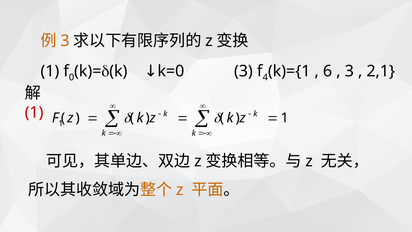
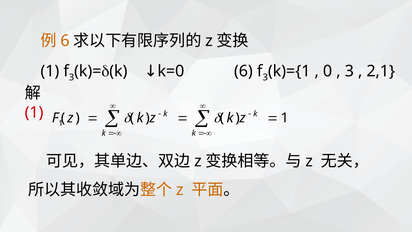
3 at (65, 41): 3 -> 6
4 at (265, 77): 4 -> 3
6: 6 -> 0
0 at (72, 77): 0 -> 3
3 at (243, 71): 3 -> 6
